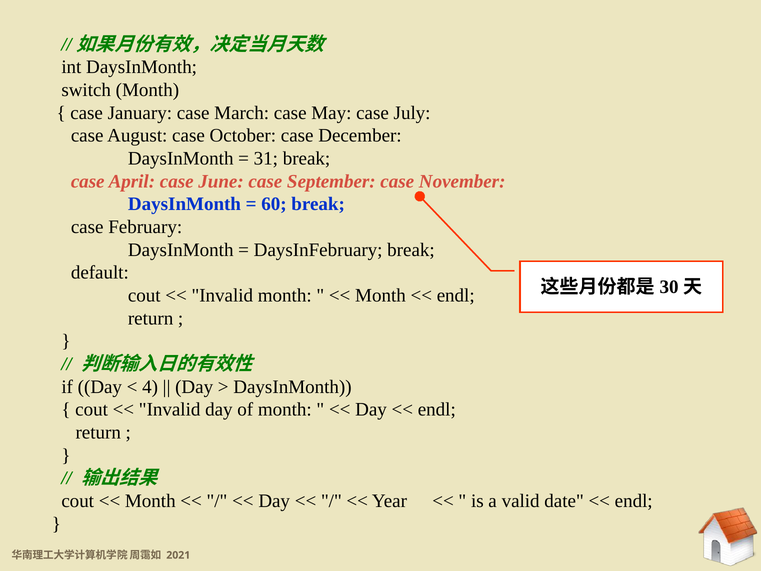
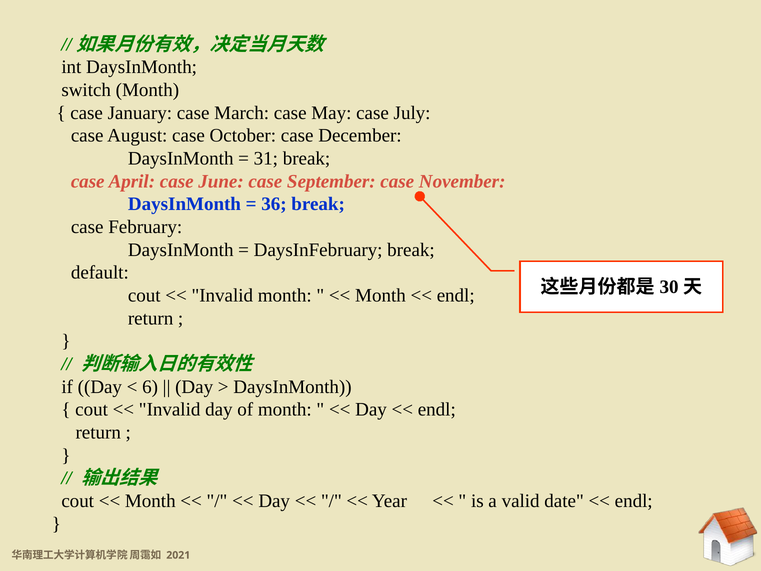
60: 60 -> 36
4: 4 -> 6
